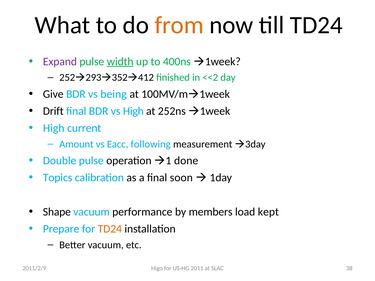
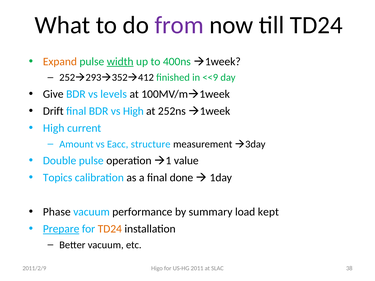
from colour: orange -> purple
Expand colour: purple -> orange
<<2: <<2 -> <<9
being: being -> levels
following: following -> structure
done: done -> value
soon: soon -> done
Shape: Shape -> Phase
members: members -> summary
Prepare underline: none -> present
